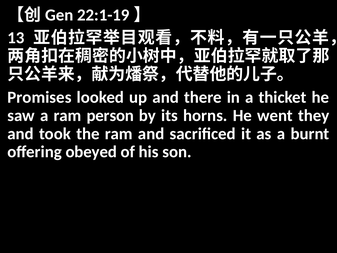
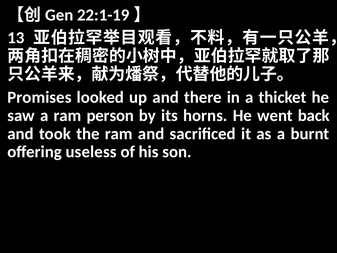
they: they -> back
obeyed: obeyed -> useless
